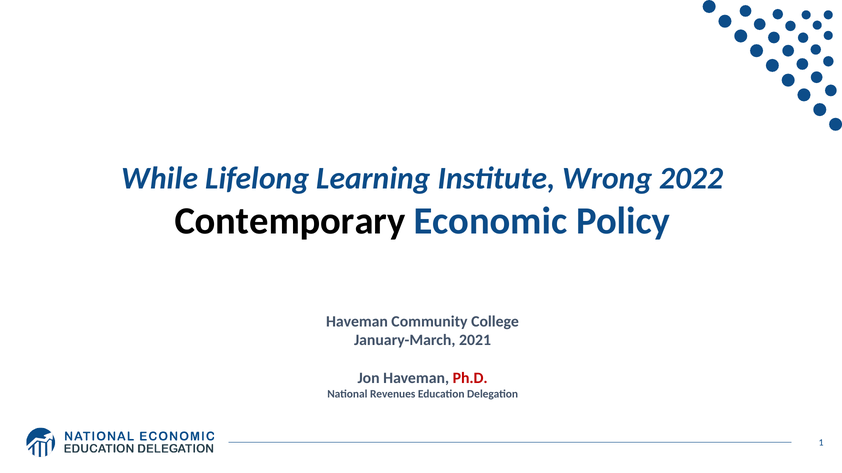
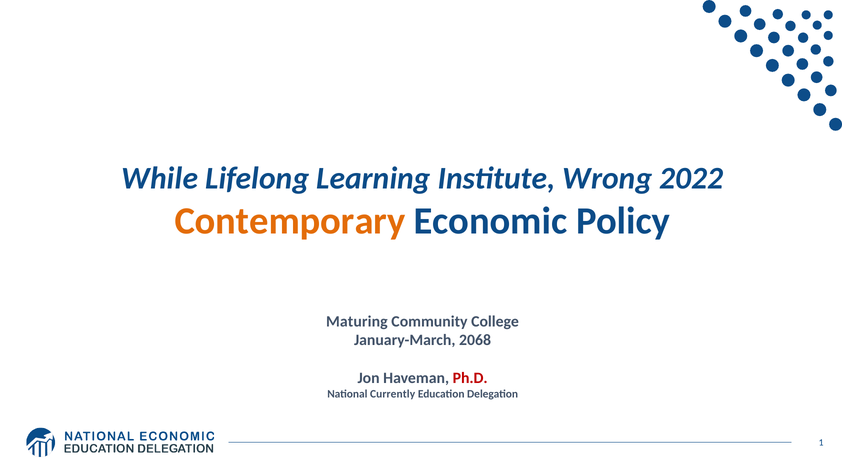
Contemporary colour: black -> orange
Haveman at (357, 322): Haveman -> Maturing
2021: 2021 -> 2068
Revenues: Revenues -> Currently
